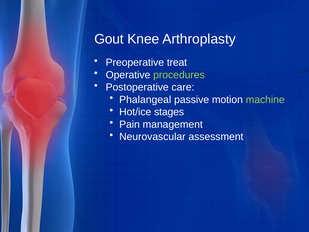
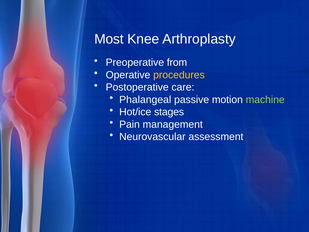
Gout: Gout -> Most
treat: treat -> from
procedures colour: light green -> yellow
